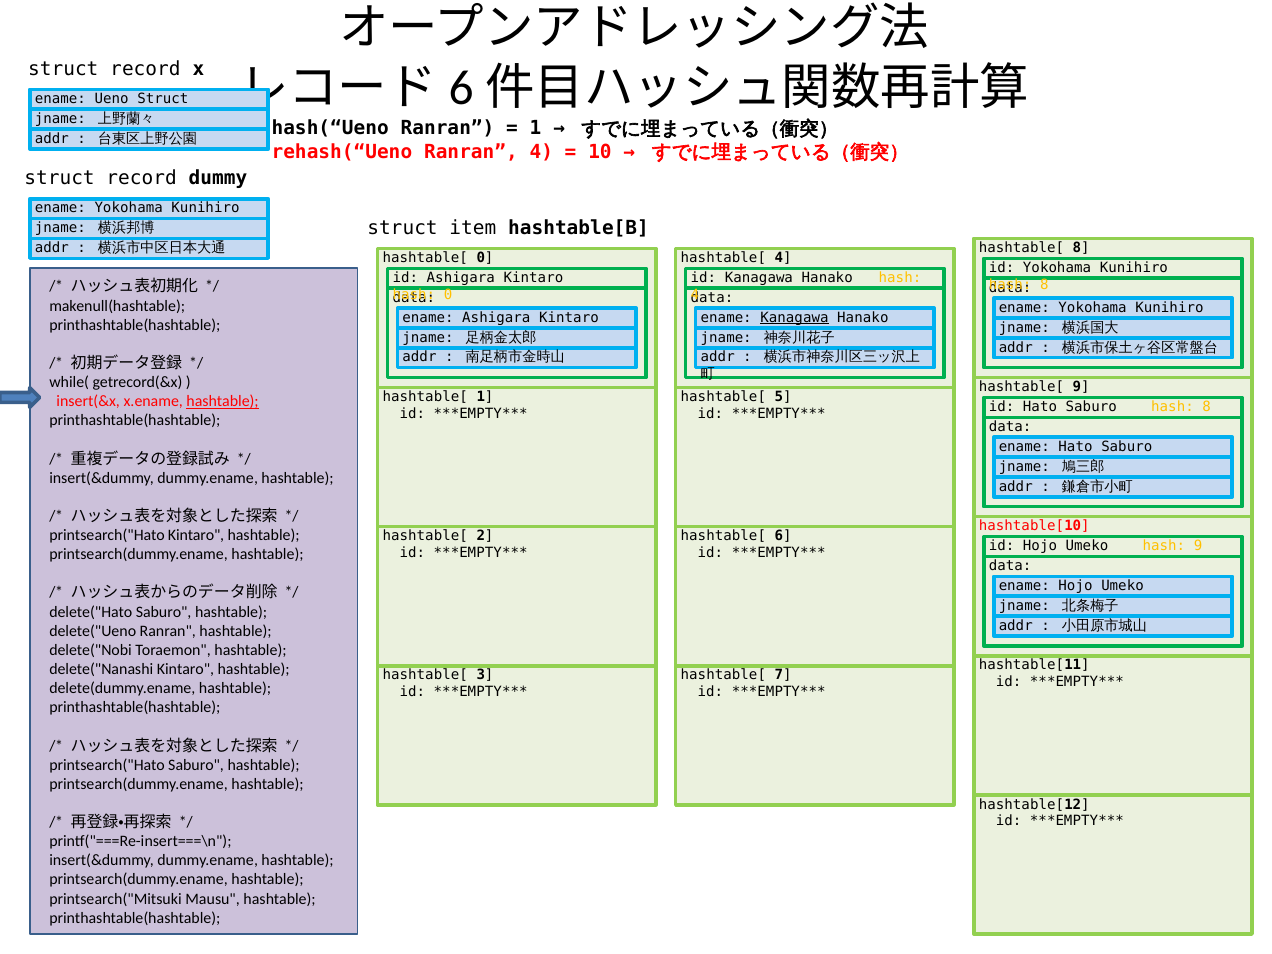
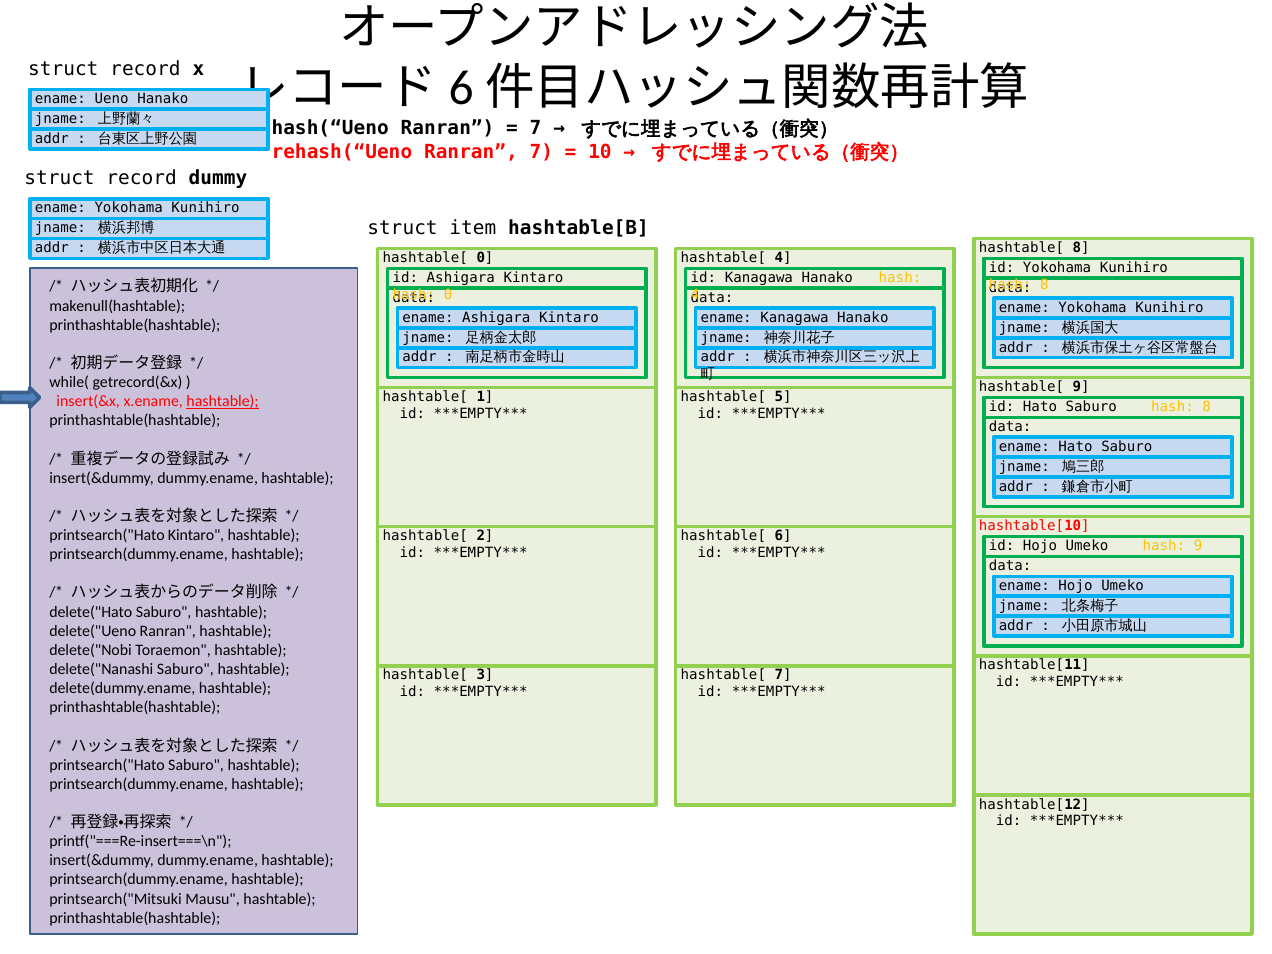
Ueno Struct: Struct -> Hanako
1 at (535, 129): 1 -> 7
Ranran 4: 4 -> 7
Kanagawa at (794, 318) underline: present -> none
delete("Nanashi Kintaro: Kintaro -> Saburo
